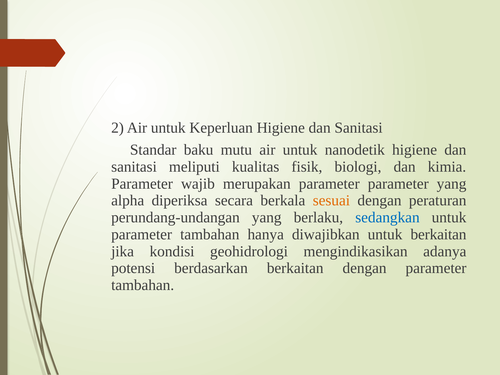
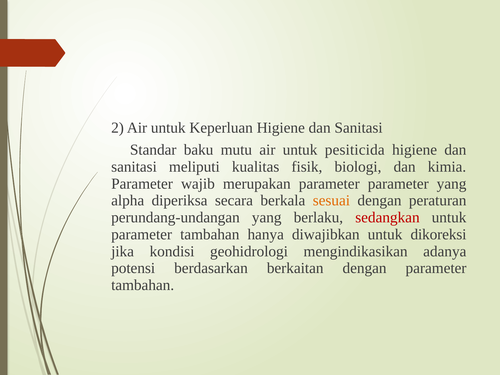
nanodetik: nanodetik -> pesiticida
sedangkan colour: blue -> red
untuk berkaitan: berkaitan -> dikoreksi
